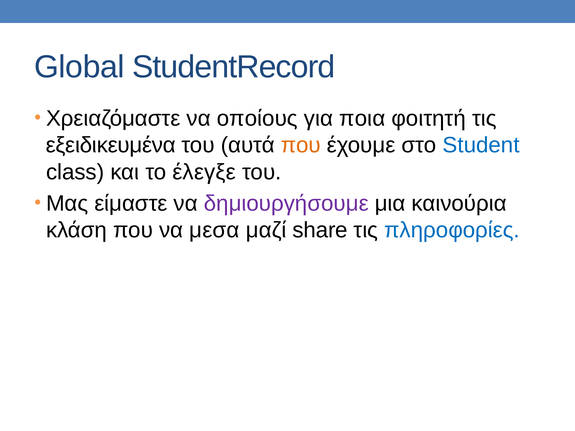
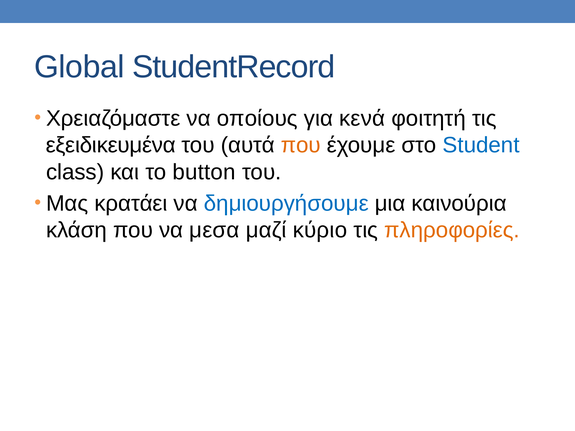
ποια: ποια -> κενά
έλεγξε: έλεγξε -> button
είμαστε: είμαστε -> κρατάει
δημιουργήσουμε colour: purple -> blue
share: share -> κύριο
πληροφορίες colour: blue -> orange
